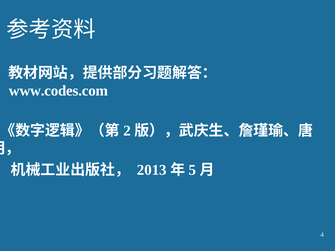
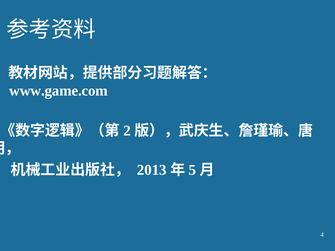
www.codes.com: www.codes.com -> www.game.com
